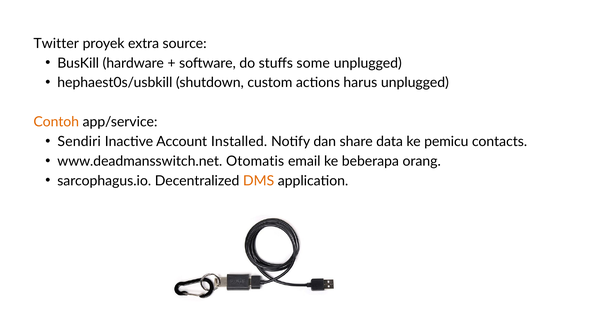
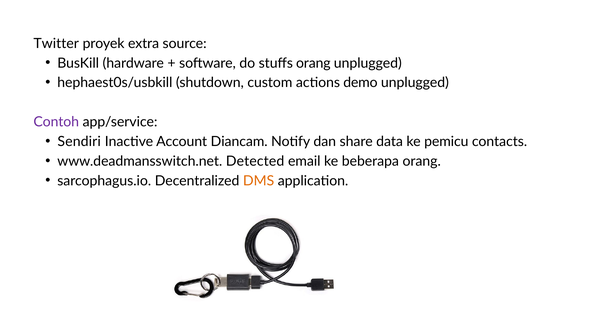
stuffs some: some -> orang
harus: harus -> demo
Contoh colour: orange -> purple
Installed: Installed -> Diancam
Otomatis: Otomatis -> Detected
